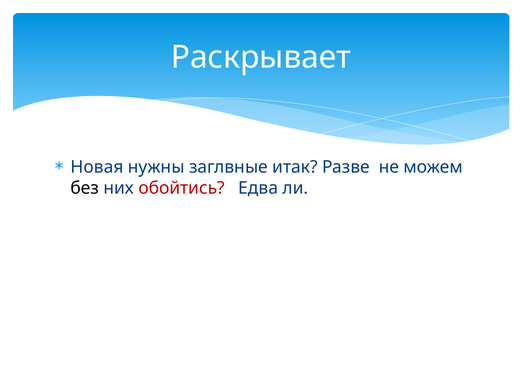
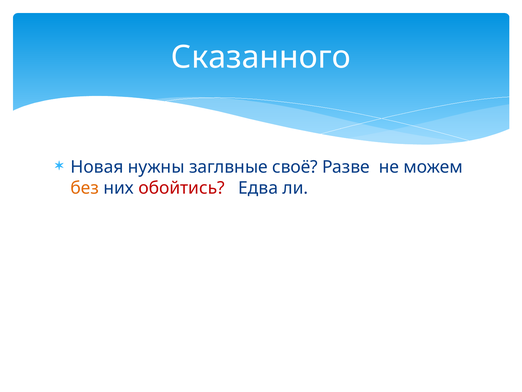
Раскрывает: Раскрывает -> Сказанного
итак: итак -> своё
без colour: black -> orange
